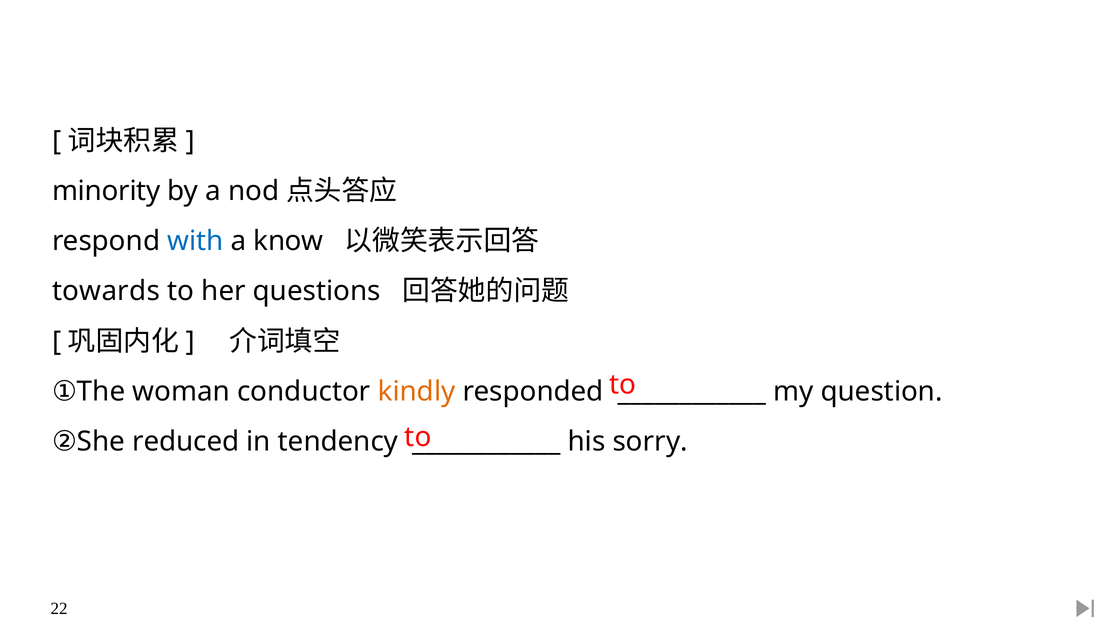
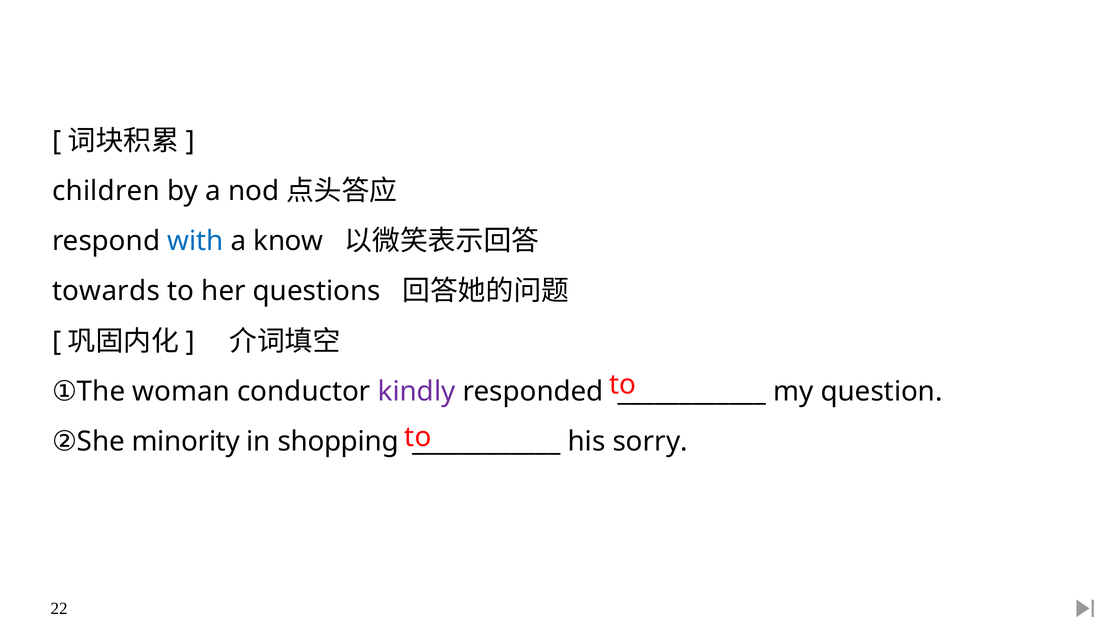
minority: minority -> children
kindly colour: orange -> purple
reduced: reduced -> minority
tendency: tendency -> shopping
